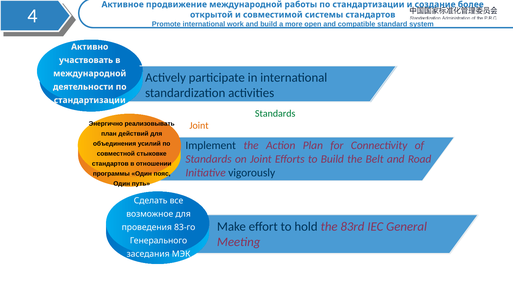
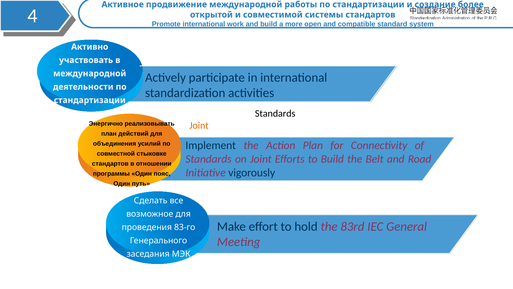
Standards at (275, 113) colour: green -> black
